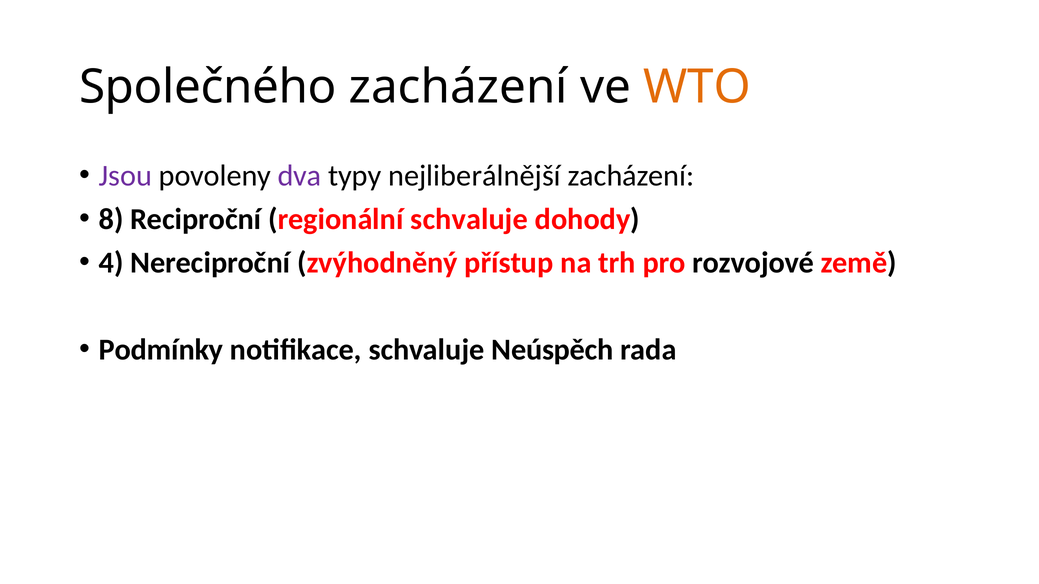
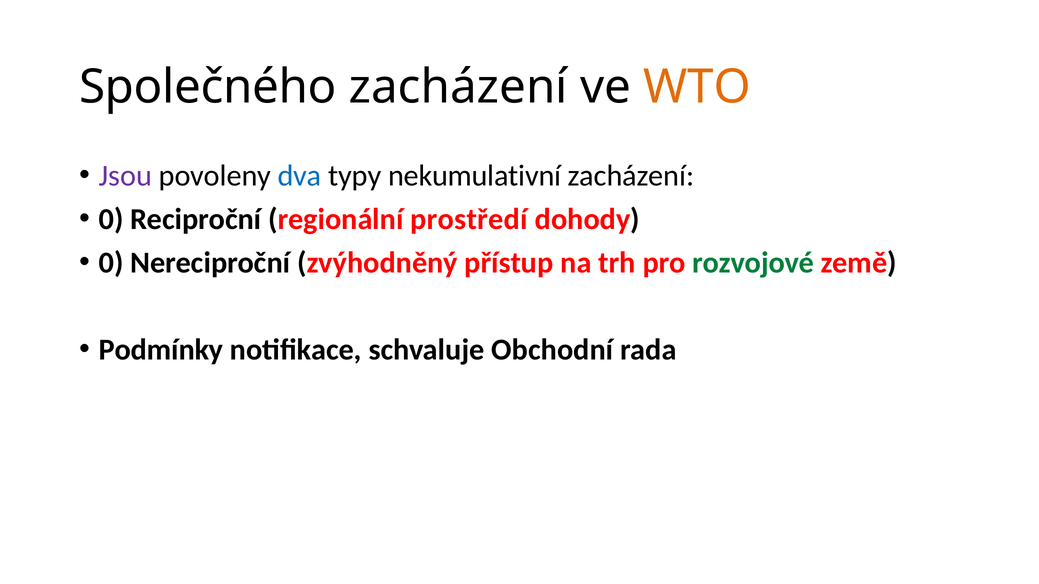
dva colour: purple -> blue
nejliberálnější: nejliberálnější -> nekumulativní
8 at (111, 219): 8 -> 0
regionální schvaluje: schvaluje -> prostředí
4 at (111, 263): 4 -> 0
rozvojové colour: black -> green
Neúspěch: Neúspěch -> Obchodní
